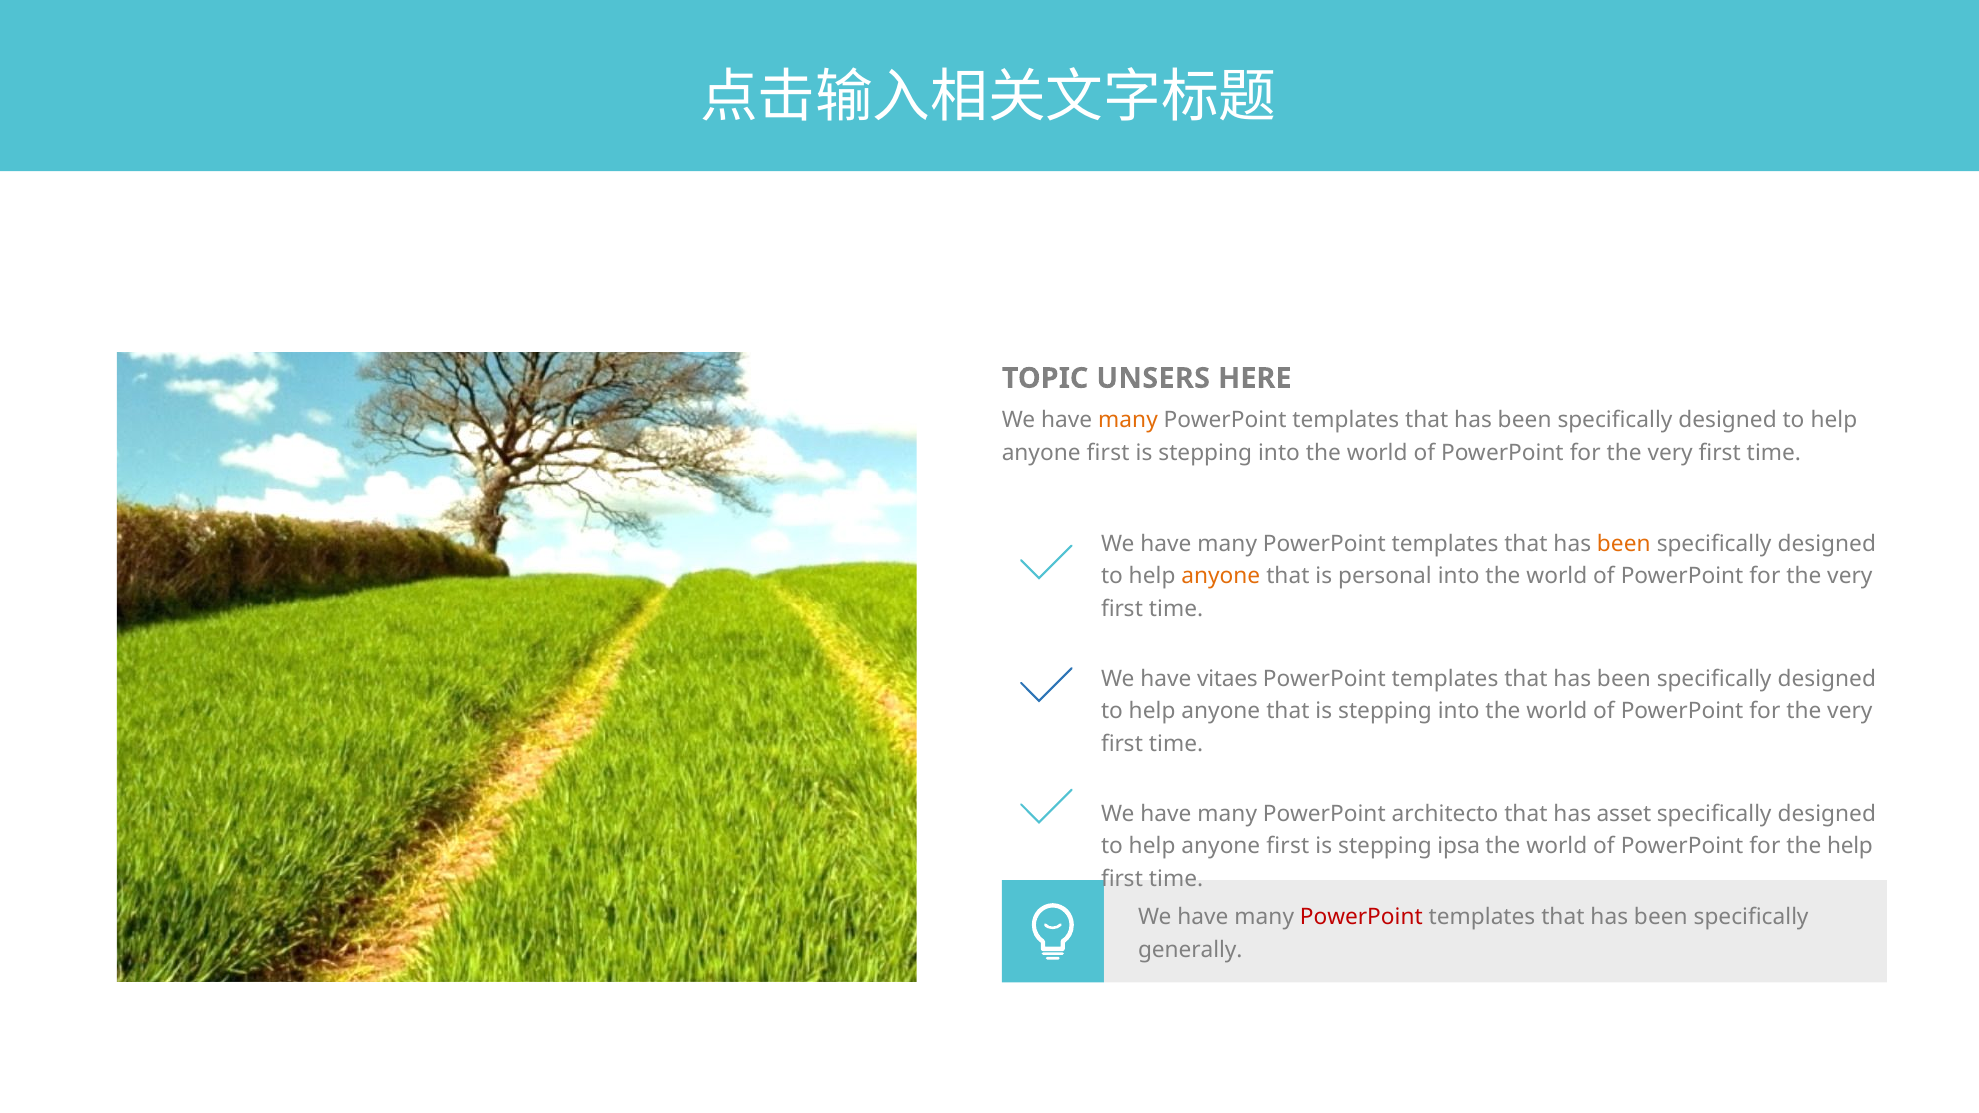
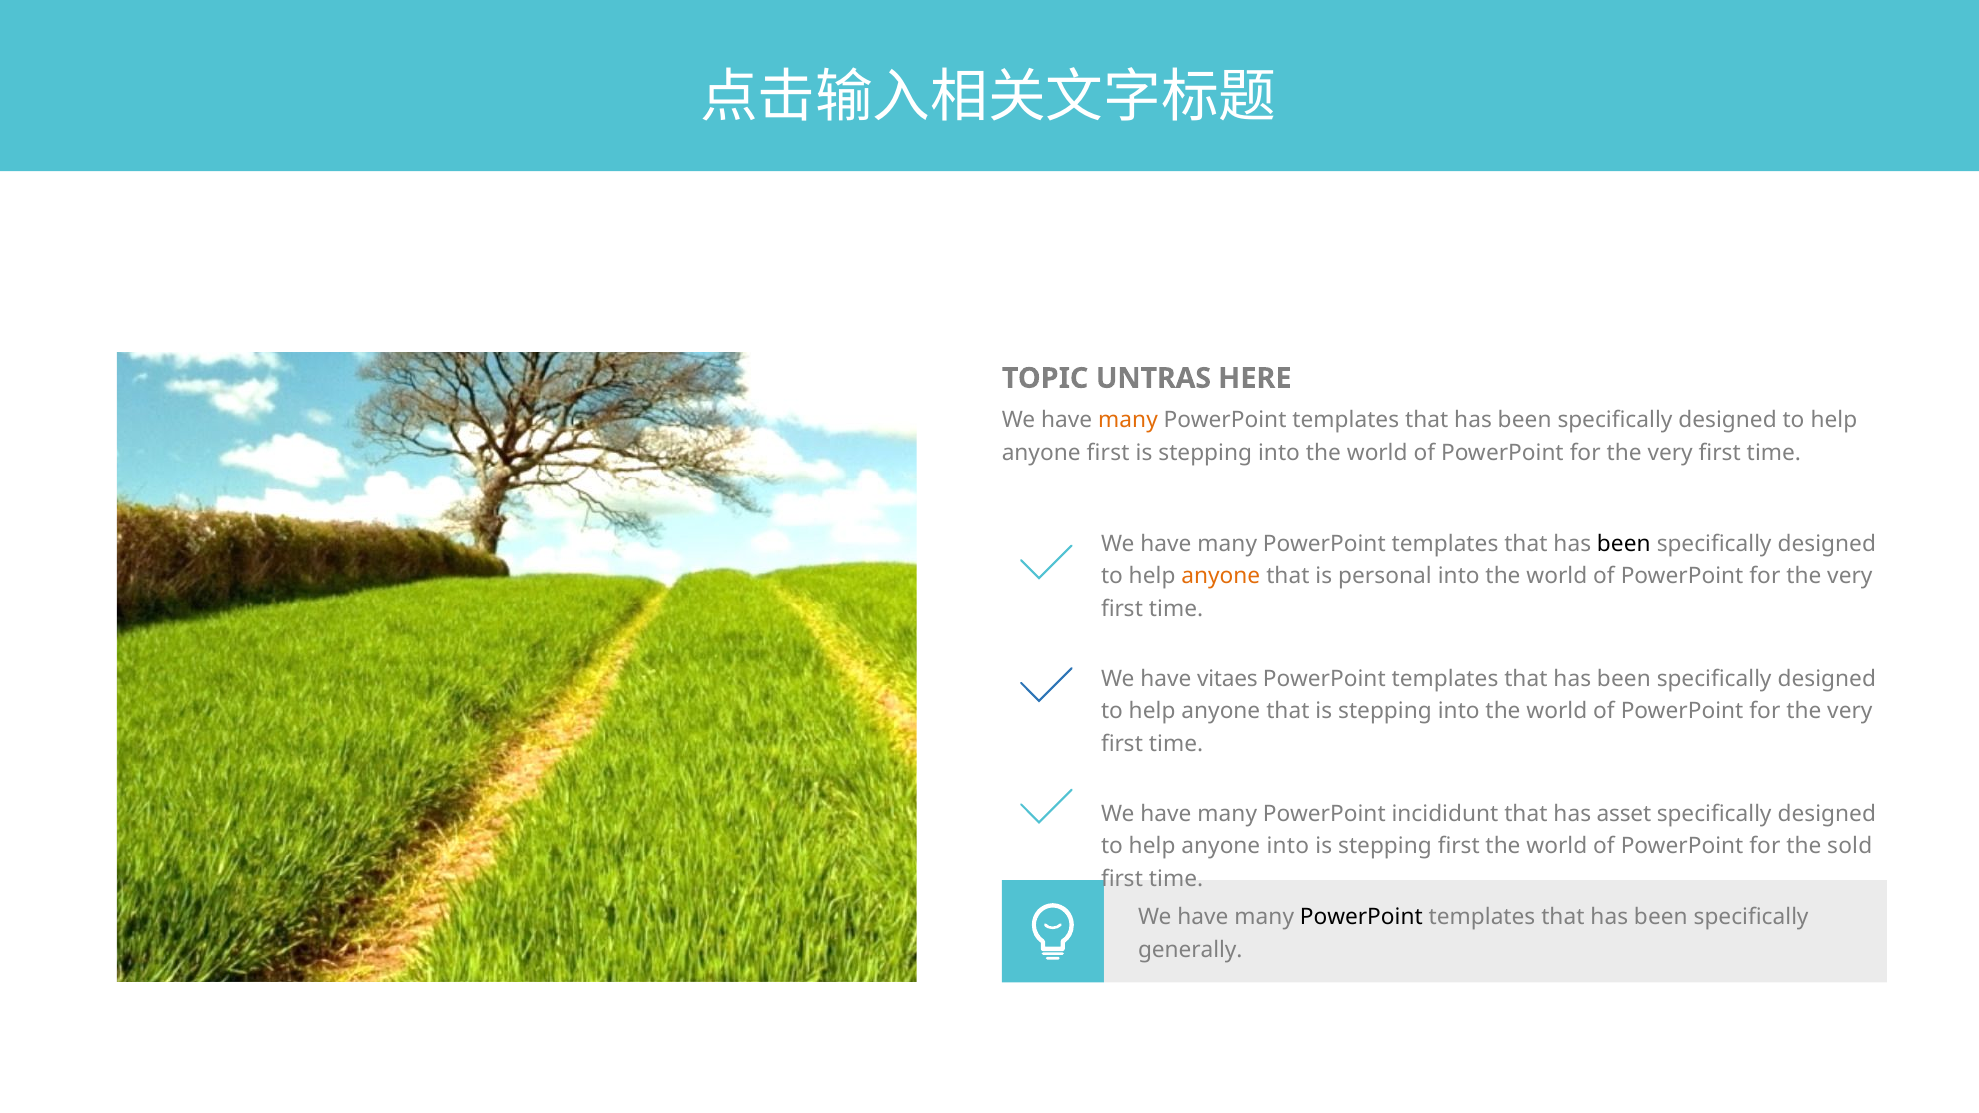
UNSERS: UNSERS -> UNTRAS
been at (1624, 544) colour: orange -> black
architecto: architecto -> incididunt
first at (1288, 847): first -> into
stepping ipsa: ipsa -> first
the help: help -> sold
PowerPoint at (1361, 917) colour: red -> black
